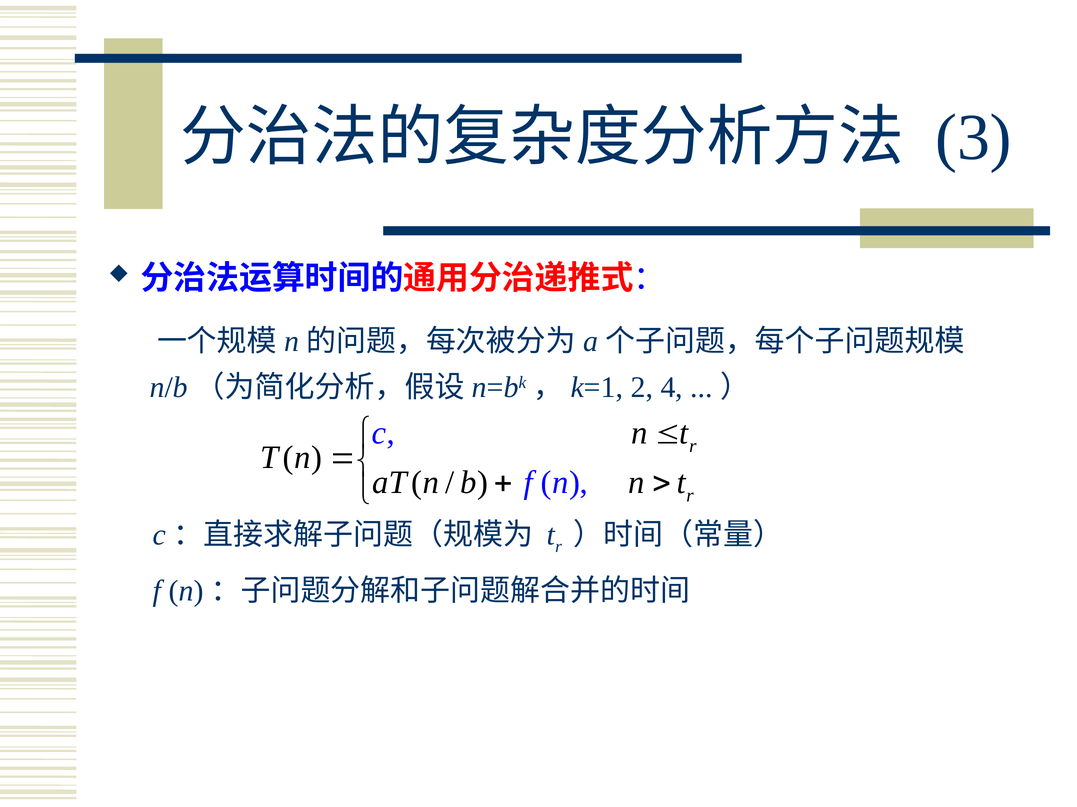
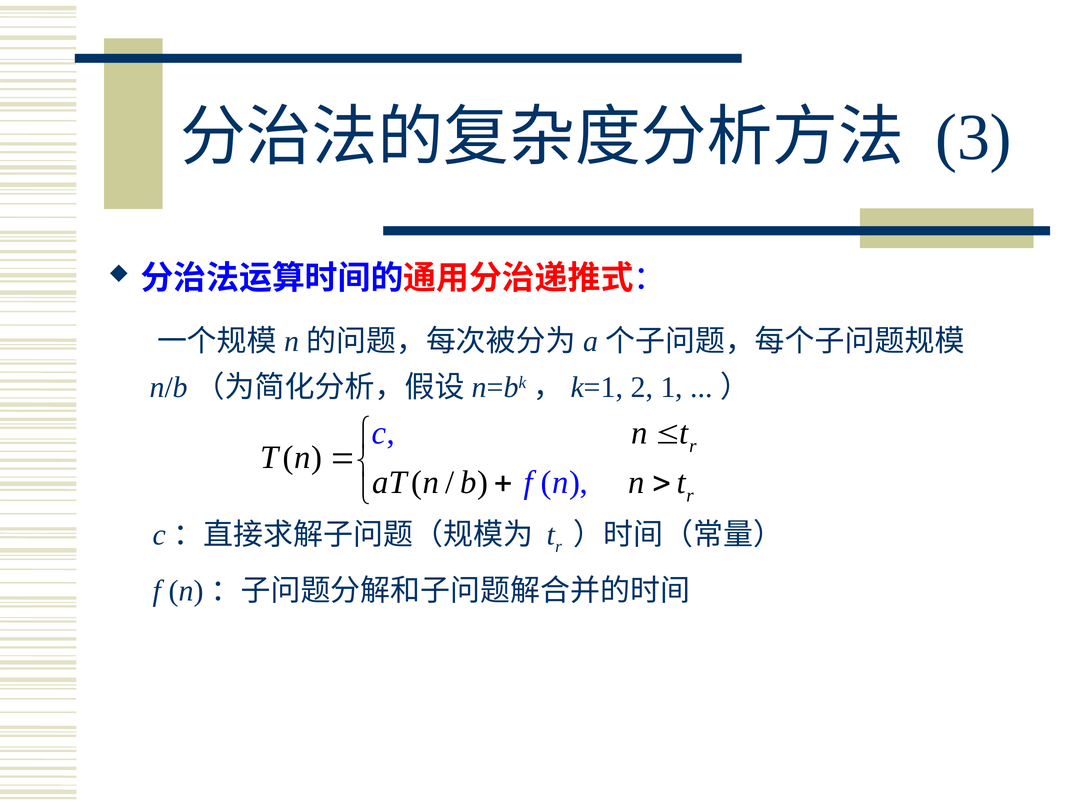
4: 4 -> 1
